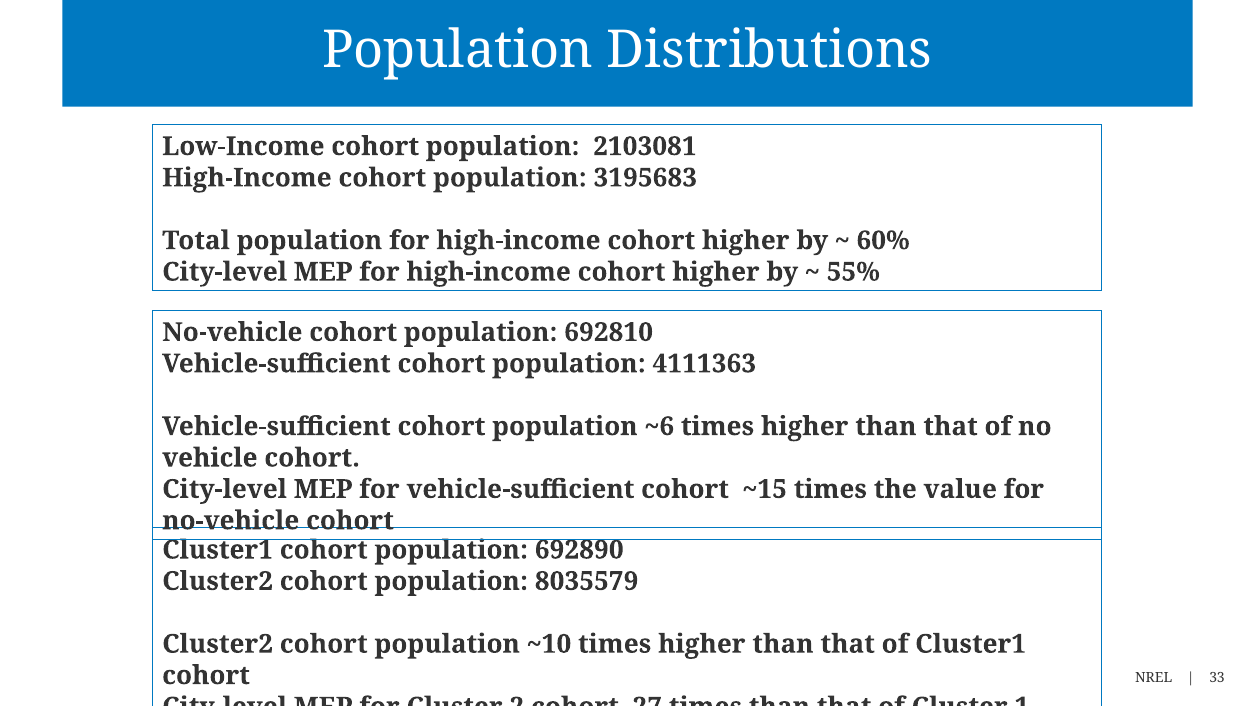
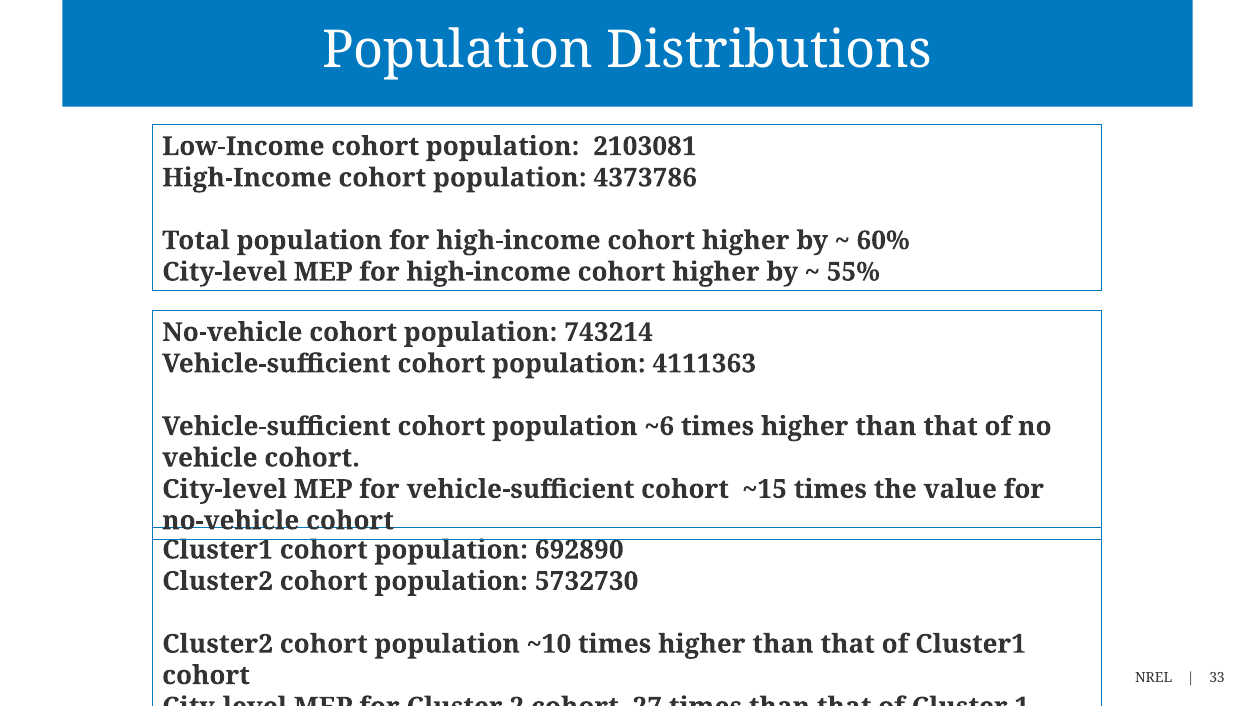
3195683: 3195683 -> 4373786
692810: 692810 -> 743214
8035579: 8035579 -> 5732730
